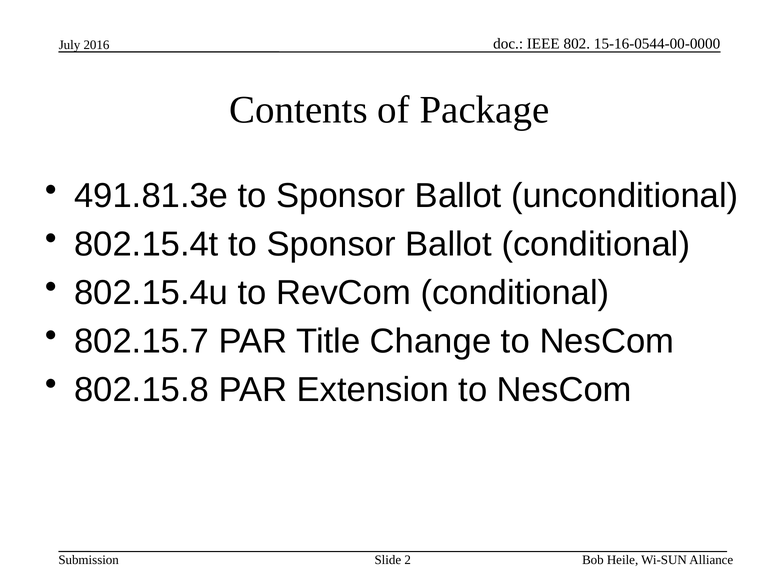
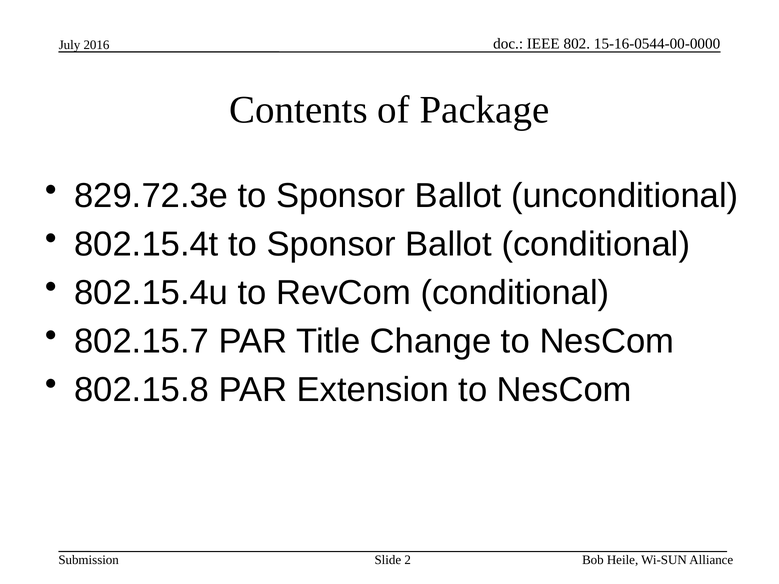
491.81.3e: 491.81.3e -> 829.72.3e
